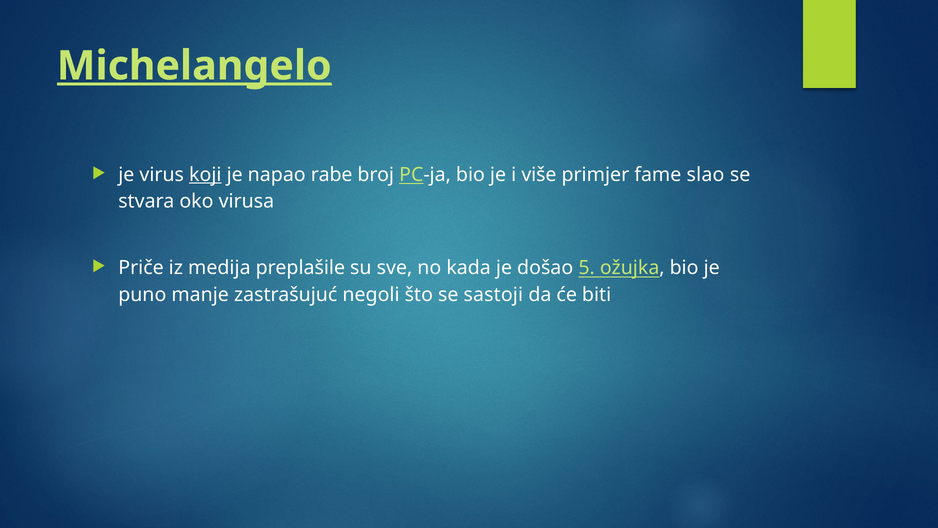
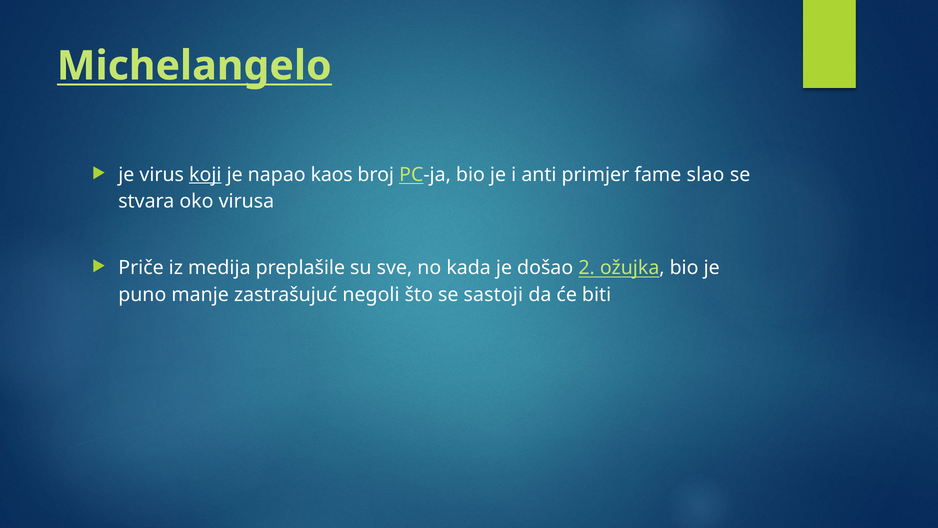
Michelangelo underline: present -> none
rabe: rabe -> kaos
više: više -> anti
5: 5 -> 2
